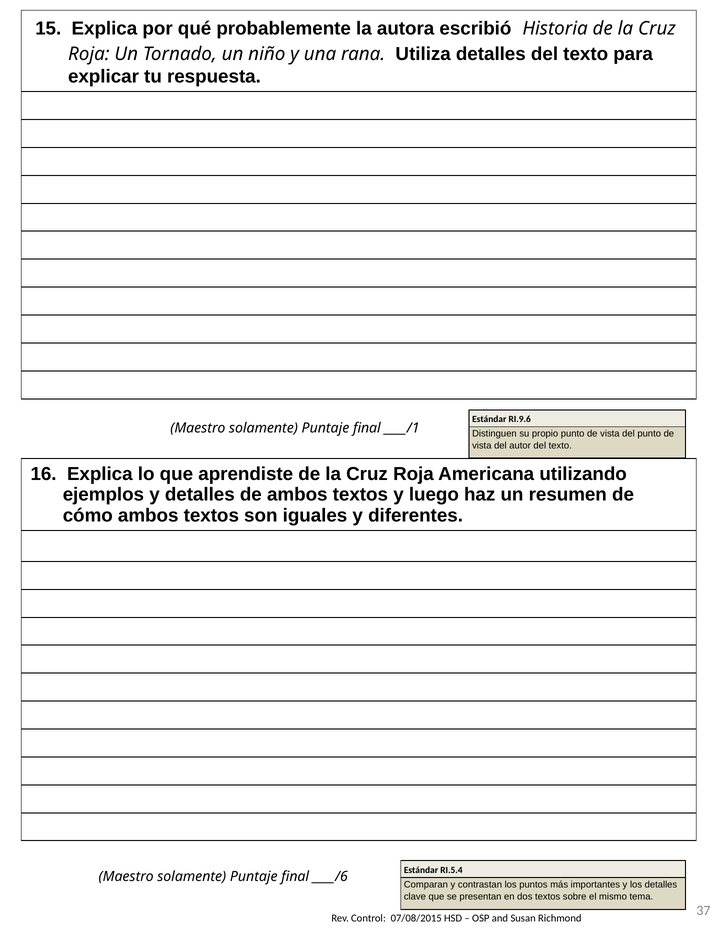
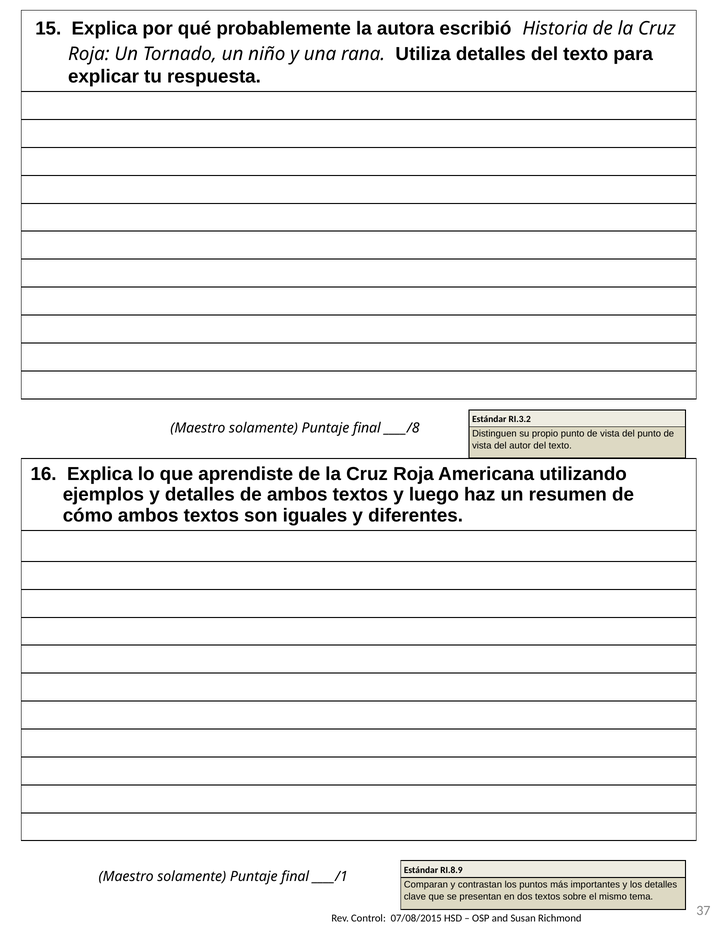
RI.9.6: RI.9.6 -> RI.3.2
____/1: ____/1 -> ____/8
RI.5.4: RI.5.4 -> RI.8.9
____/6: ____/6 -> ____/1
